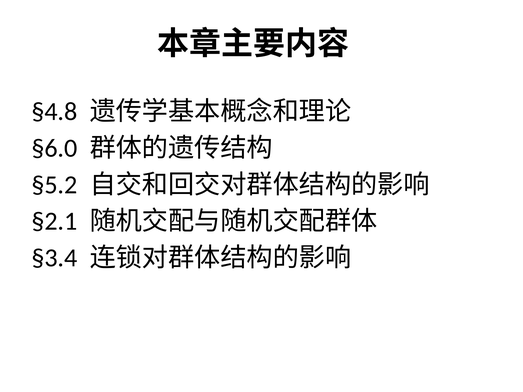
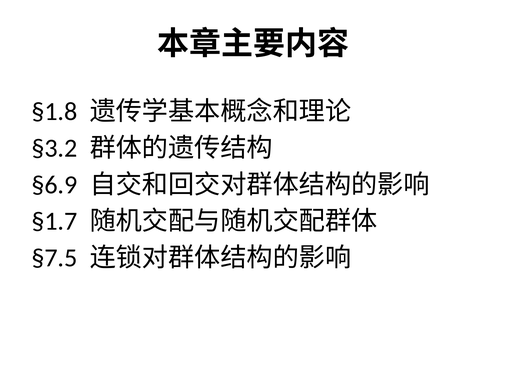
§4.8: §4.8 -> §1.8
§6.0: §6.0 -> §3.2
§5.2: §5.2 -> §6.9
§2.1: §2.1 -> §1.7
§3.4: §3.4 -> §7.5
